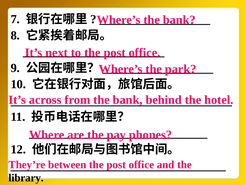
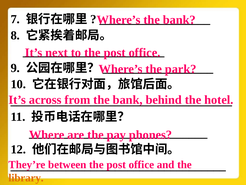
library colour: black -> orange
